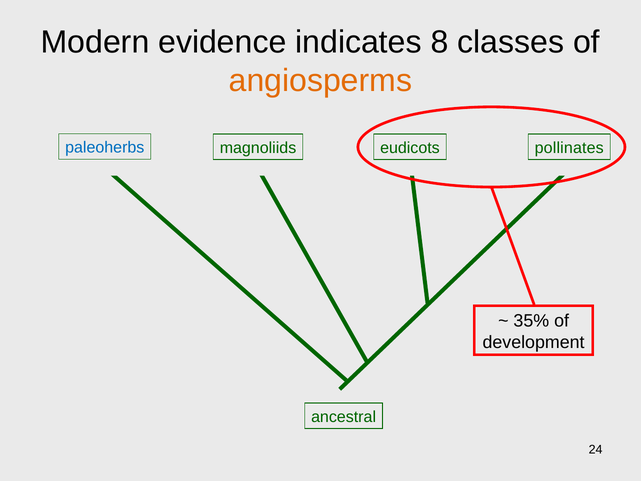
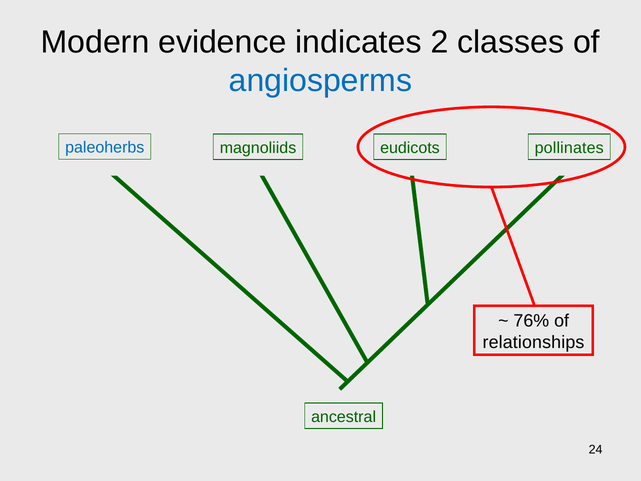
8: 8 -> 2
angiosperms colour: orange -> blue
35%: 35% -> 76%
development: development -> relationships
